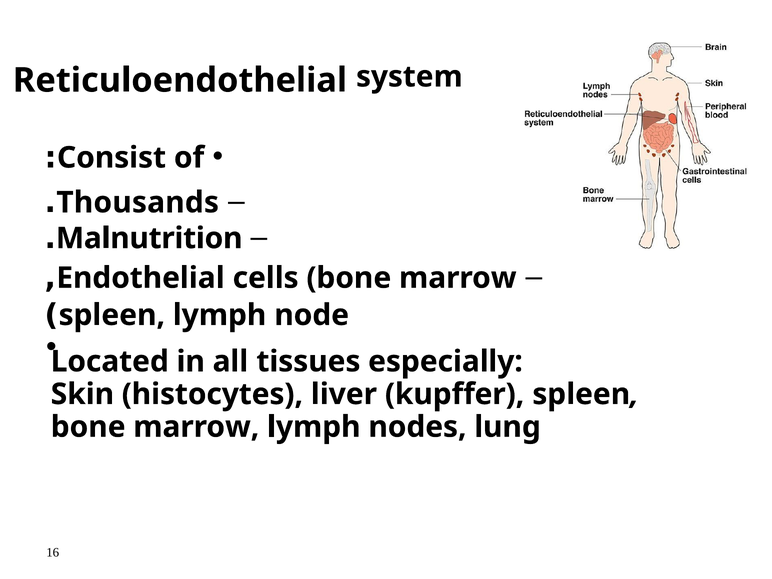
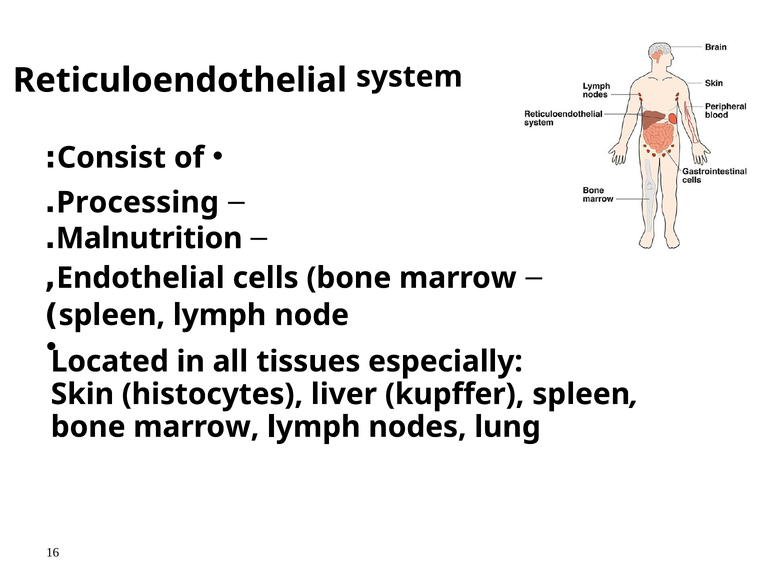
Thousands: Thousands -> Processing
